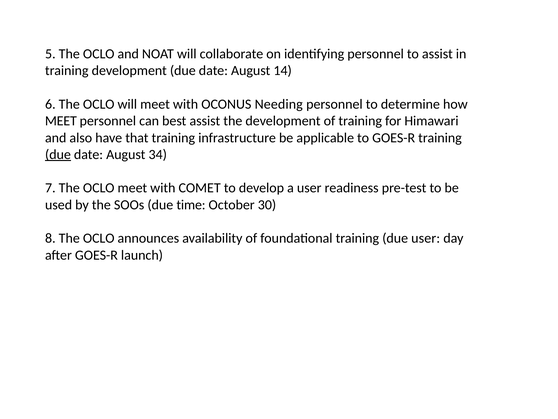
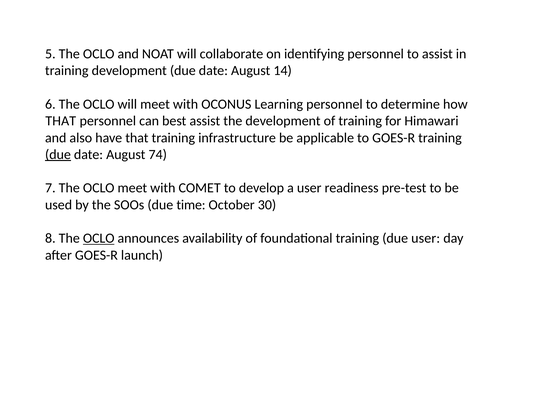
Needing: Needing -> Learning
MEET at (61, 121): MEET -> THAT
34: 34 -> 74
OCLO at (99, 238) underline: none -> present
